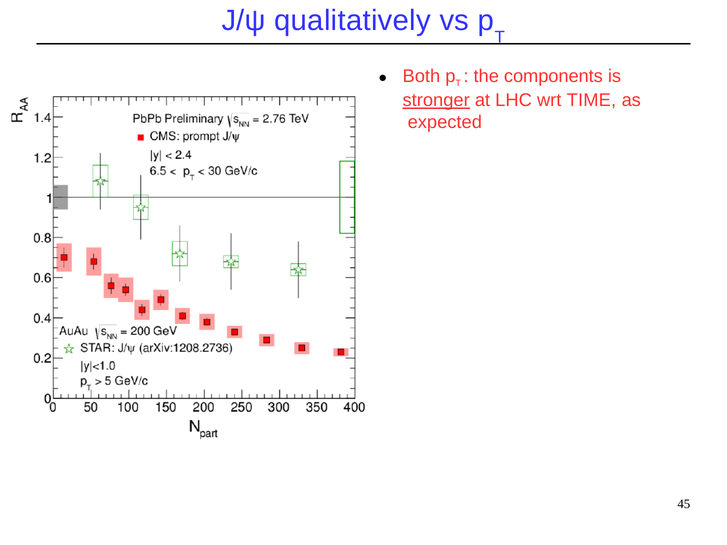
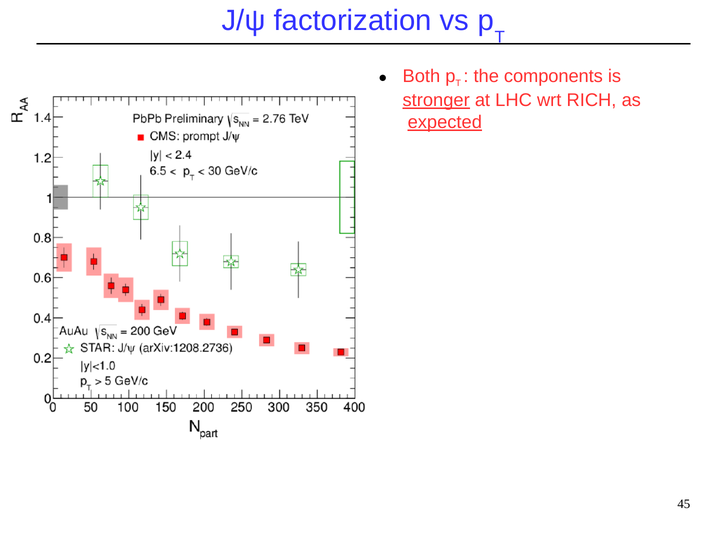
qualitatively: qualitatively -> factorization
TIME: TIME -> RICH
expected underline: none -> present
